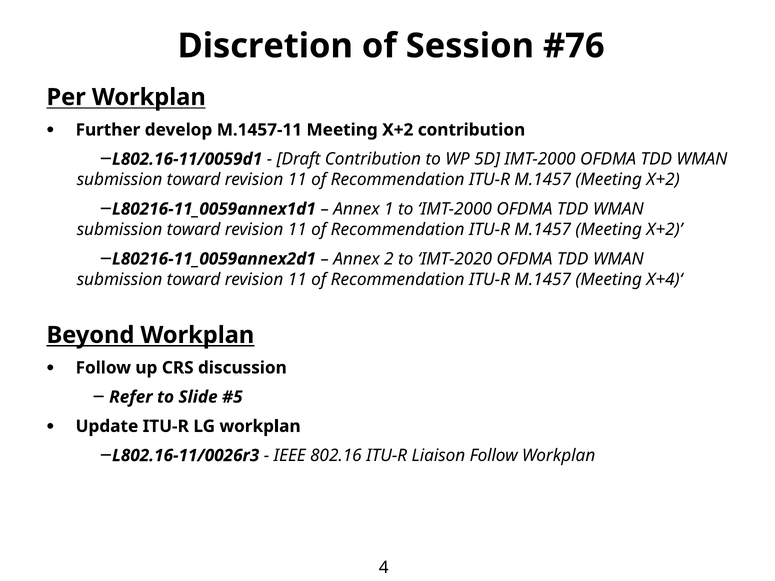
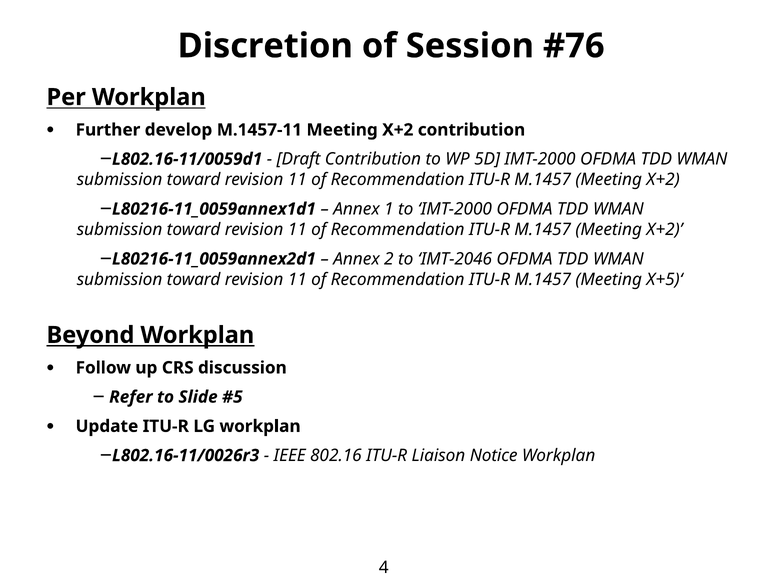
IMT-2020: IMT-2020 -> IMT-2046
X+4)‘: X+4)‘ -> X+5)‘
Liaison Follow: Follow -> Notice
